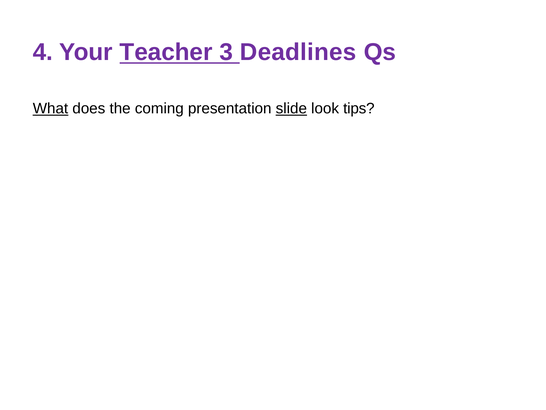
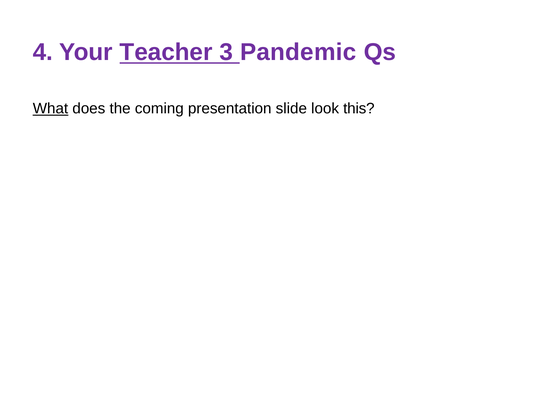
Deadlines: Deadlines -> Pandemic
slide underline: present -> none
tips: tips -> this
